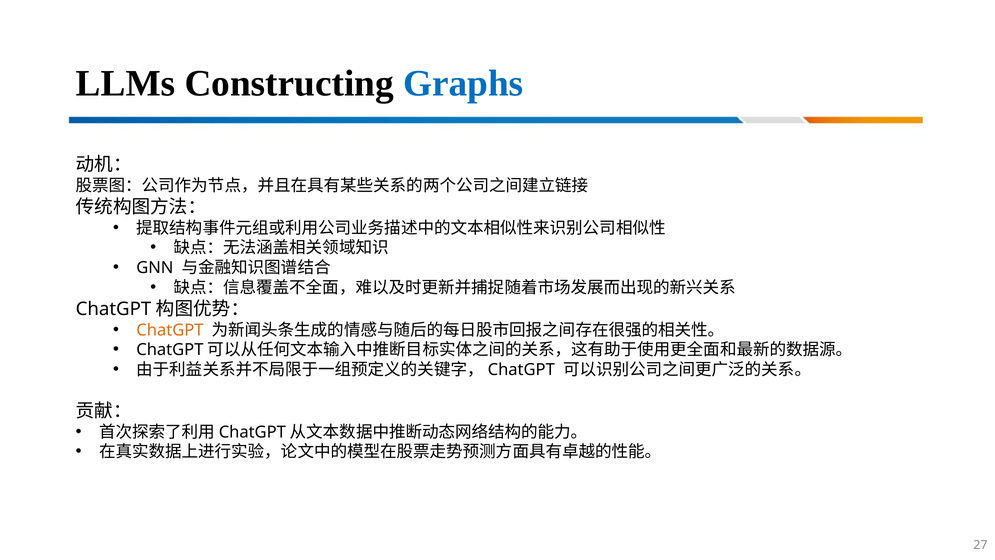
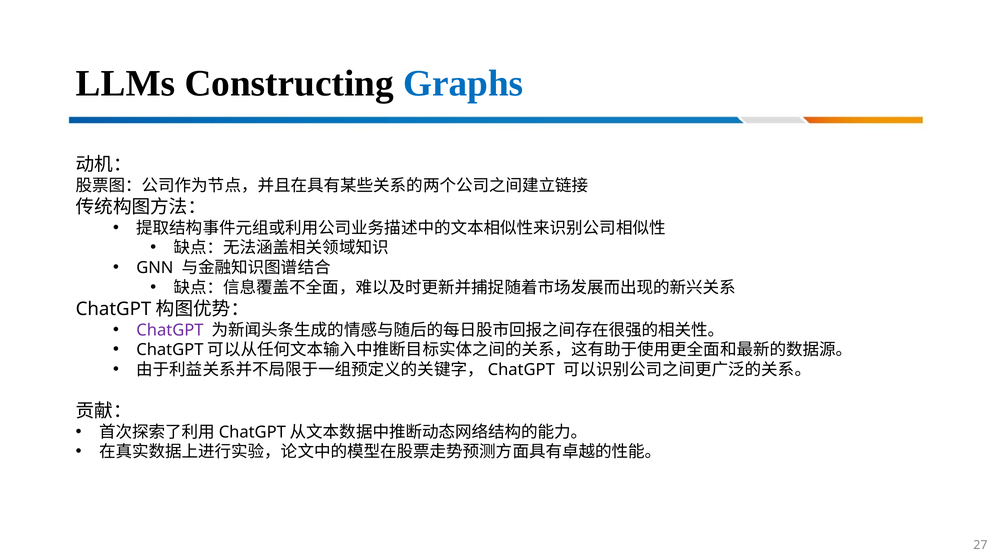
ChatGPT colour: orange -> purple
